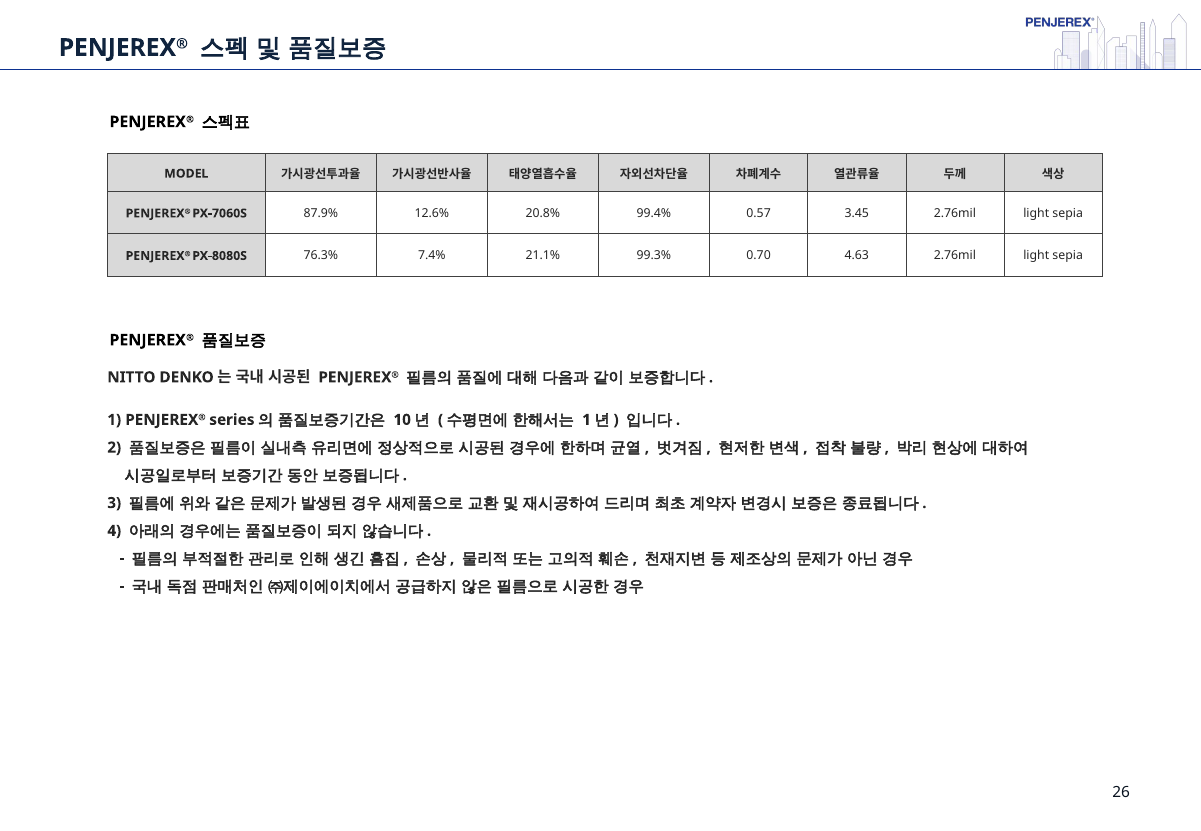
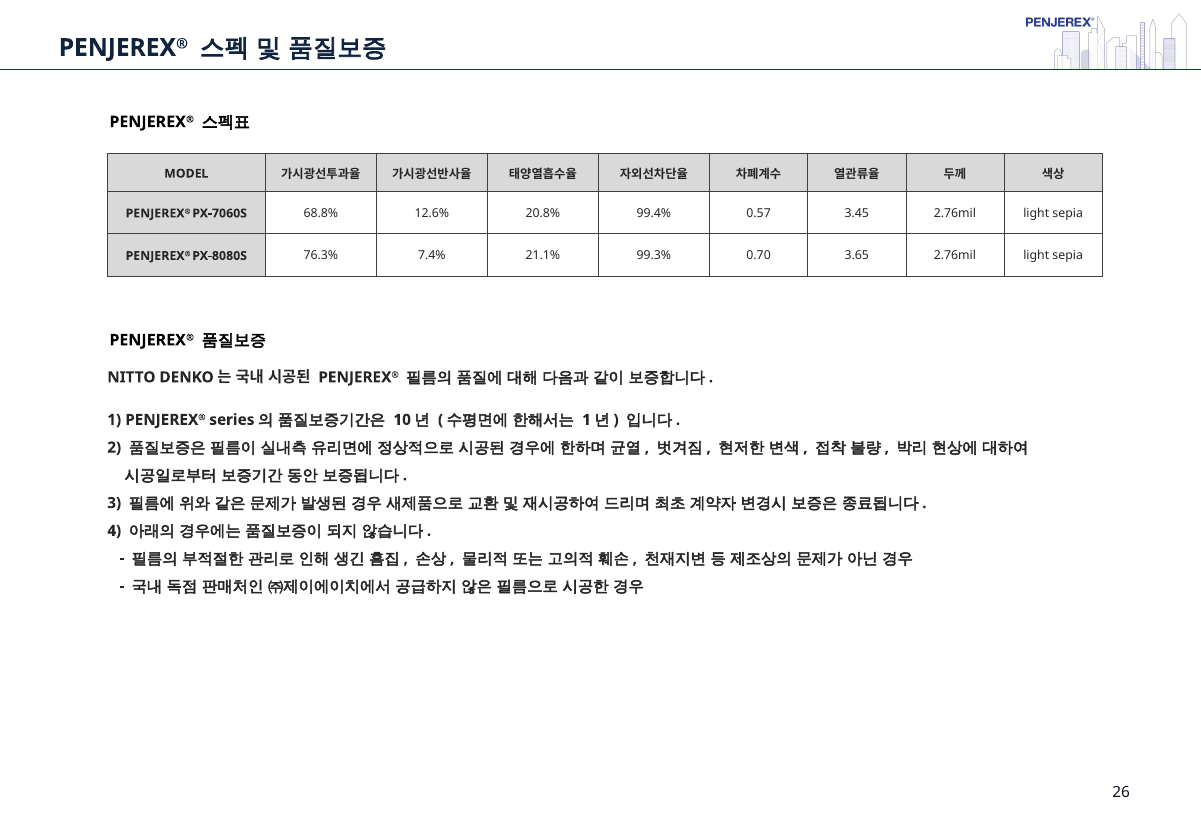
87.9%: 87.9% -> 68.8%
4.63: 4.63 -> 3.65
